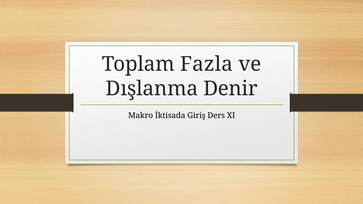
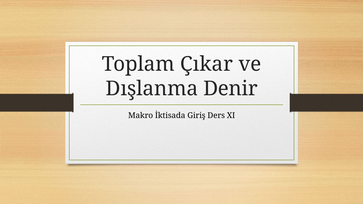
Fazla: Fazla -> Çıkar
